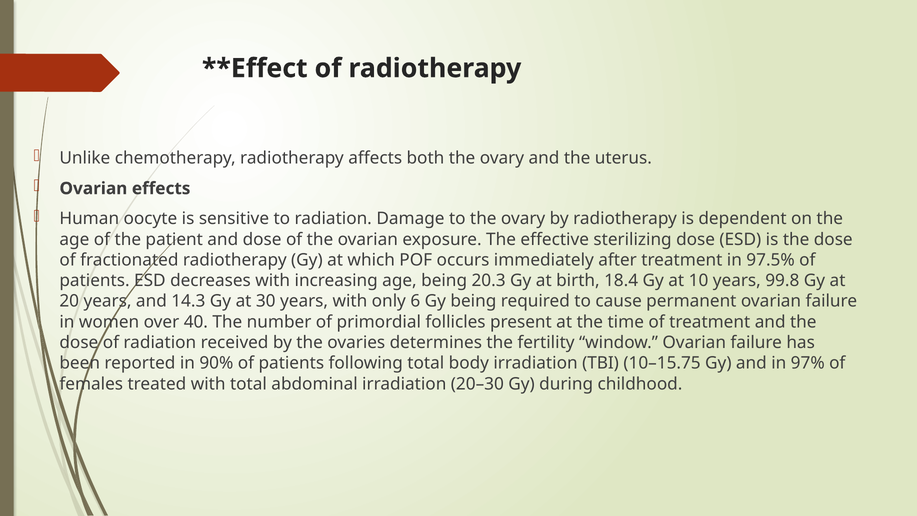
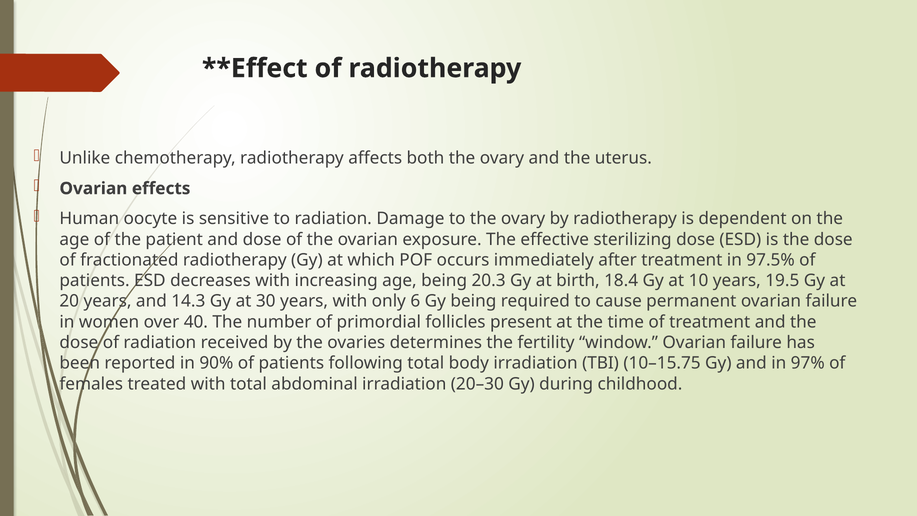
99.8: 99.8 -> 19.5
